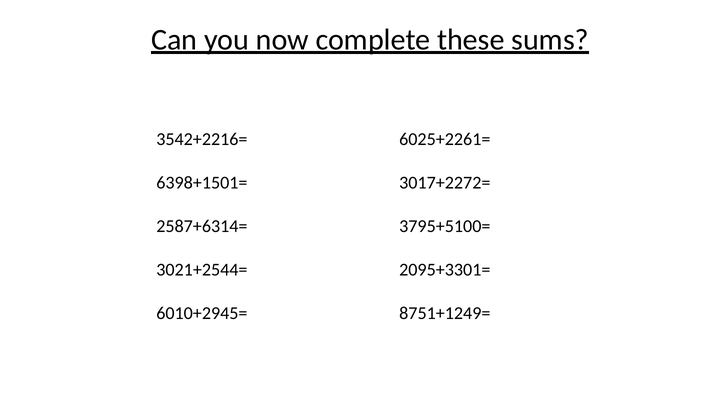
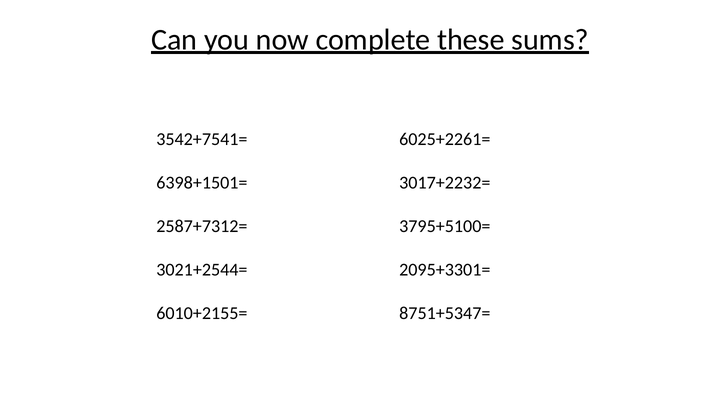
3542+2216=: 3542+2216= -> 3542+7541=
3017+2272=: 3017+2272= -> 3017+2232=
2587+6314=: 2587+6314= -> 2587+7312=
6010+2945=: 6010+2945= -> 6010+2155=
8751+1249=: 8751+1249= -> 8751+5347=
